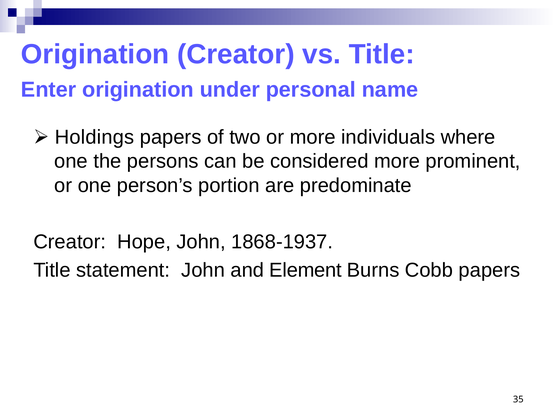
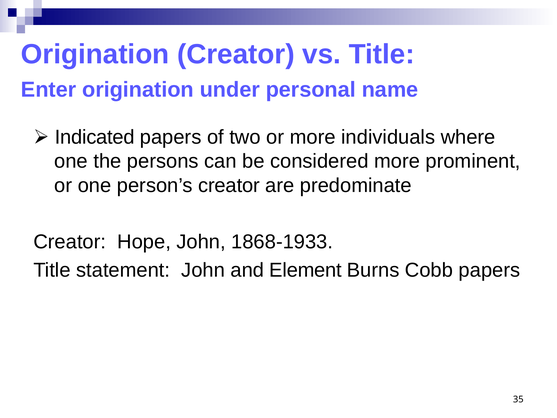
Holdings: Holdings -> Indicated
person’s portion: portion -> creator
1868-1937: 1868-1937 -> 1868-1933
